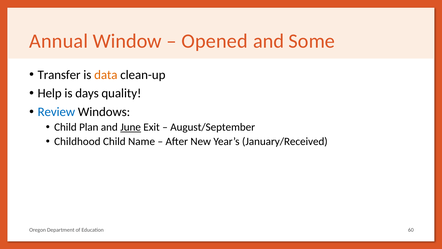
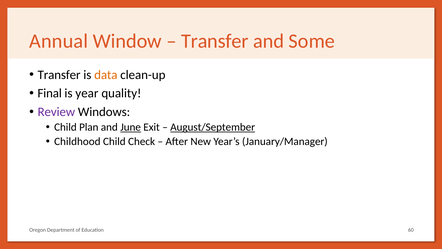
Opened at (215, 41): Opened -> Transfer
Help: Help -> Final
days: days -> year
Review colour: blue -> purple
August/September underline: none -> present
Name: Name -> Check
January/Received: January/Received -> January/Manager
